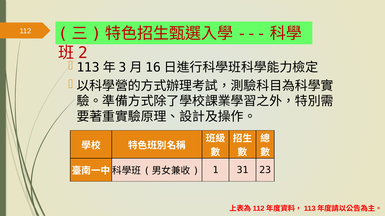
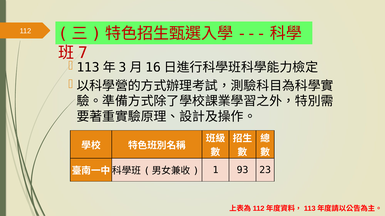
2: 2 -> 7
31: 31 -> 93
